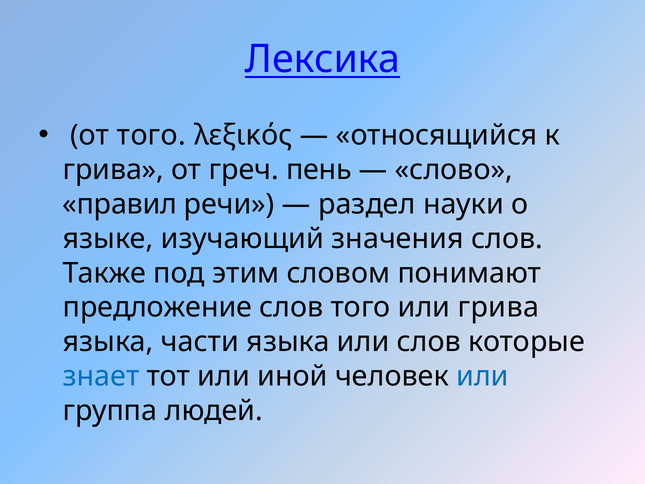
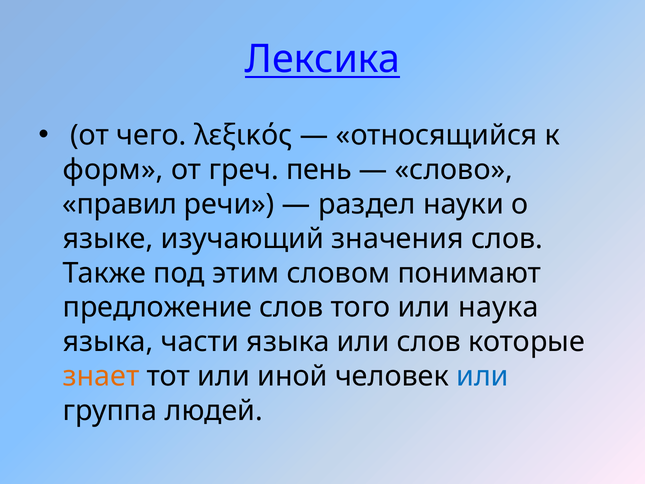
от того: того -> чего
грива at (113, 170): грива -> форм
или грива: грива -> наука
знает colour: blue -> orange
